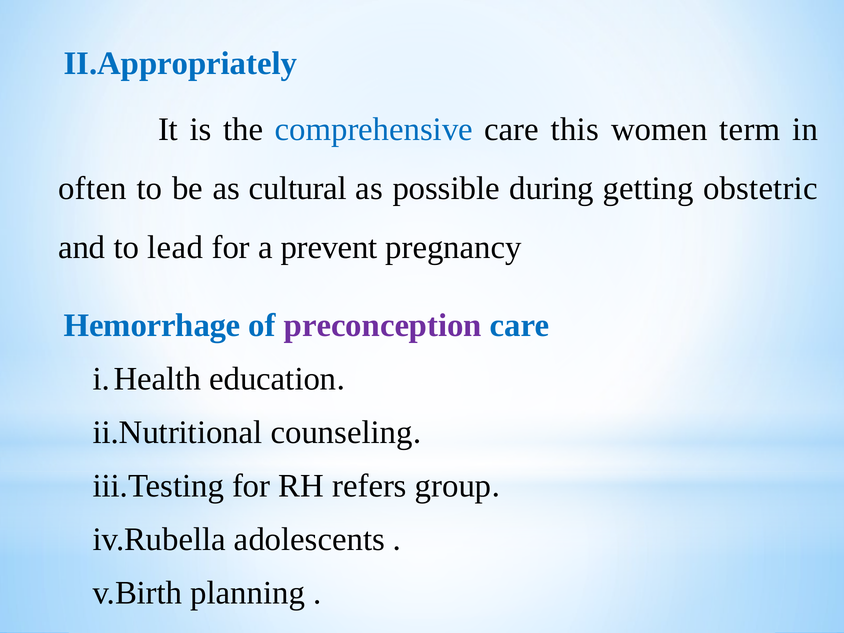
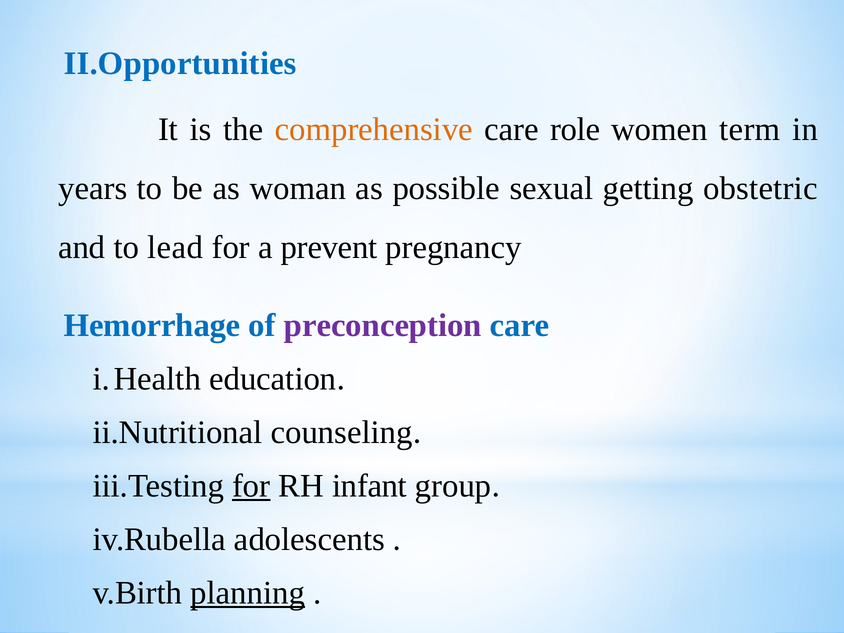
II.Appropriately: II.Appropriately -> II.Opportunities
comprehensive colour: blue -> orange
this: this -> role
often: often -> years
cultural: cultural -> woman
during: during -> sexual
for at (251, 486) underline: none -> present
refers: refers -> infant
planning underline: none -> present
